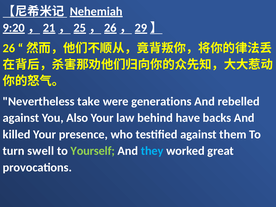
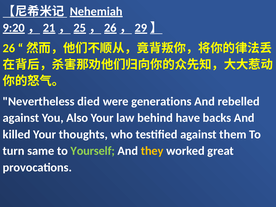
take: take -> died
presence: presence -> thoughts
swell: swell -> same
they colour: light blue -> yellow
